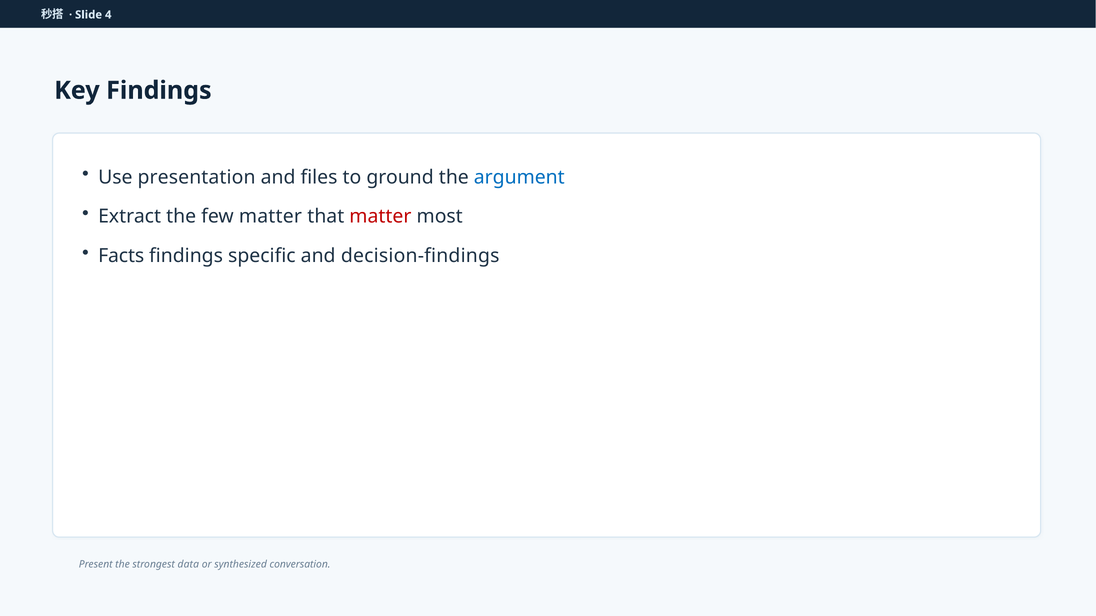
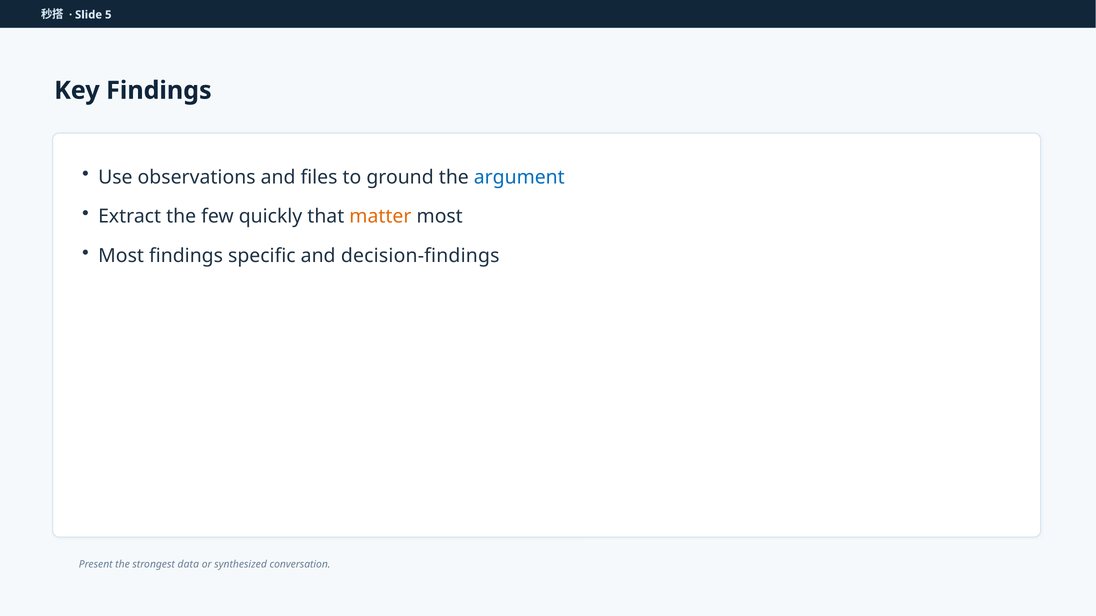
4: 4 -> 5
presentation: presentation -> observations
few matter: matter -> quickly
matter at (380, 217) colour: red -> orange
Facts at (121, 256): Facts -> Most
